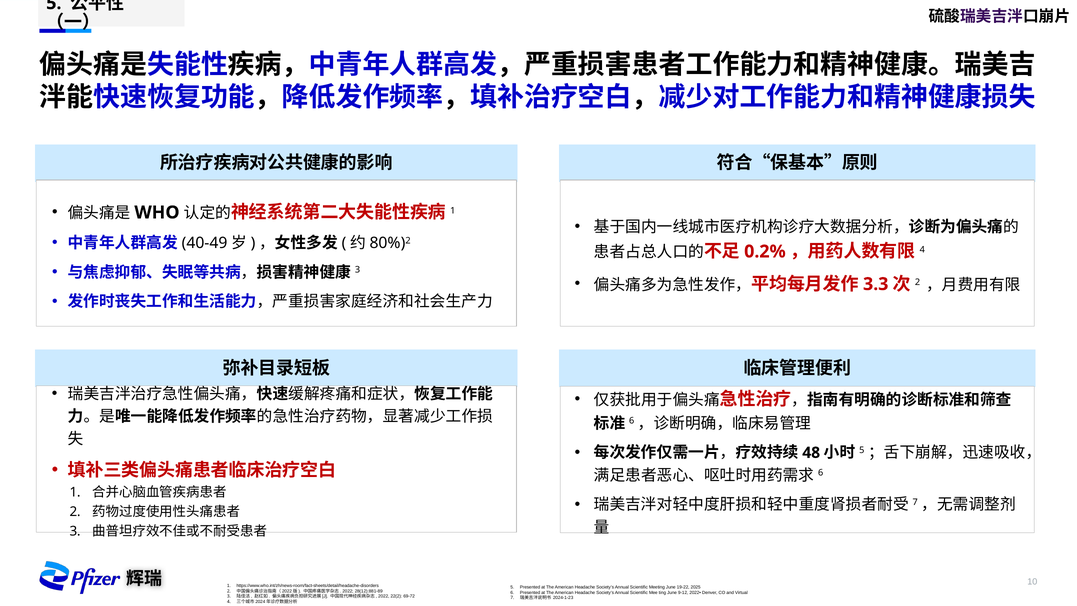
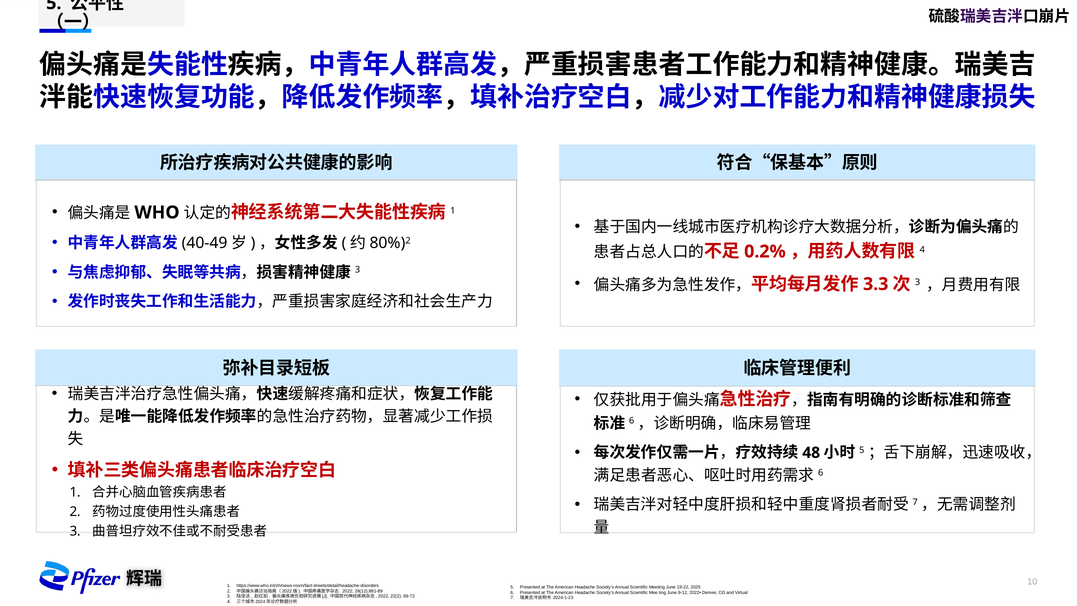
2 at (918, 282): 2 -> 3
